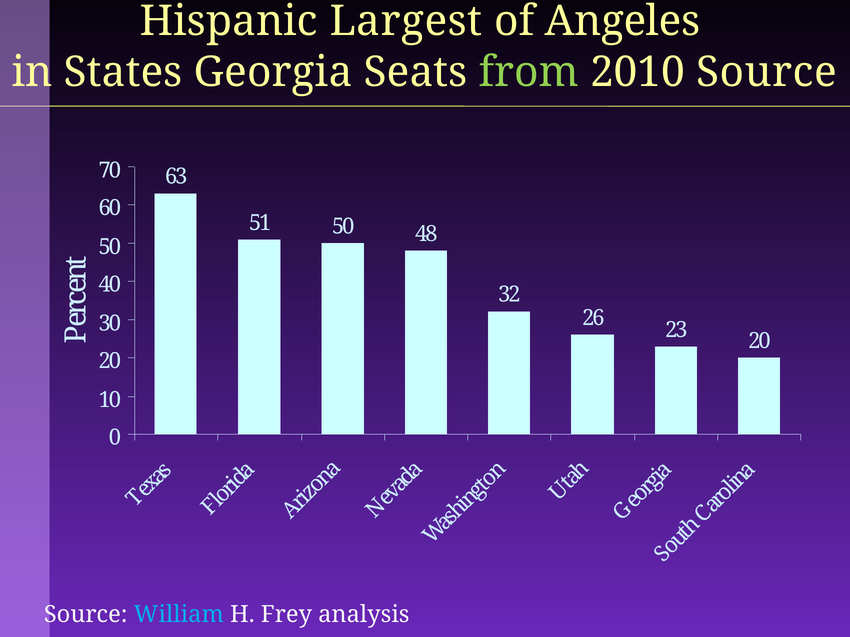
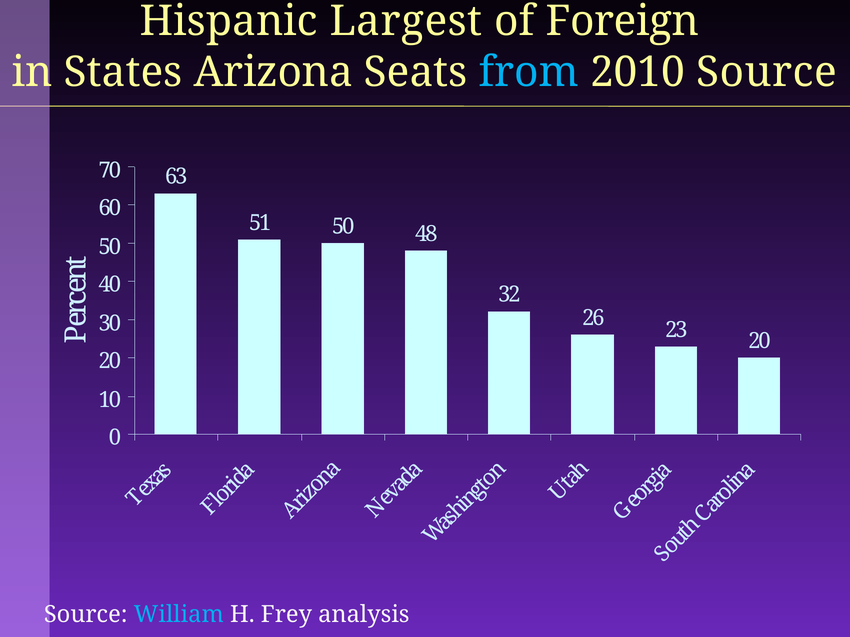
Angeles: Angeles -> Foreign
Georgia: Georgia -> Arizona
from colour: light green -> light blue
